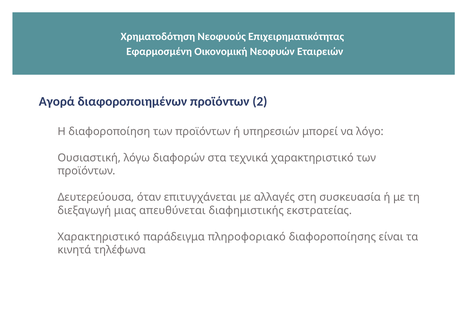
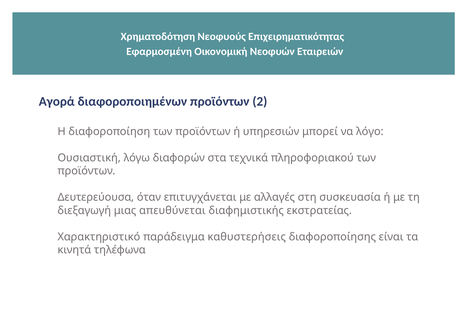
τεχνικά χαρακτηριστικό: χαρακτηριστικό -> πληροφοριακού
πληροφοριακό: πληροφοριακό -> καθυστερήσεις
